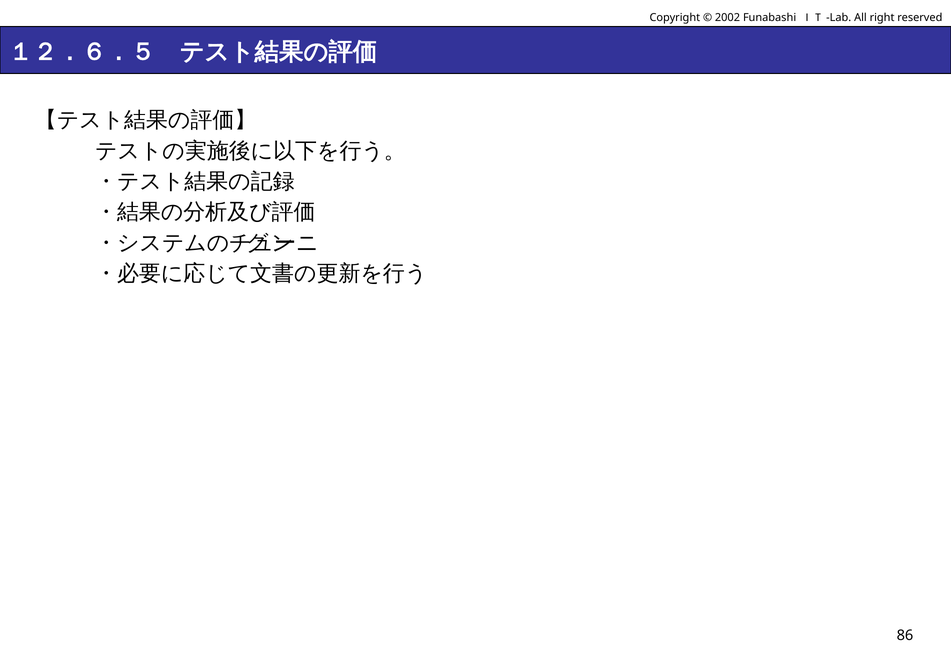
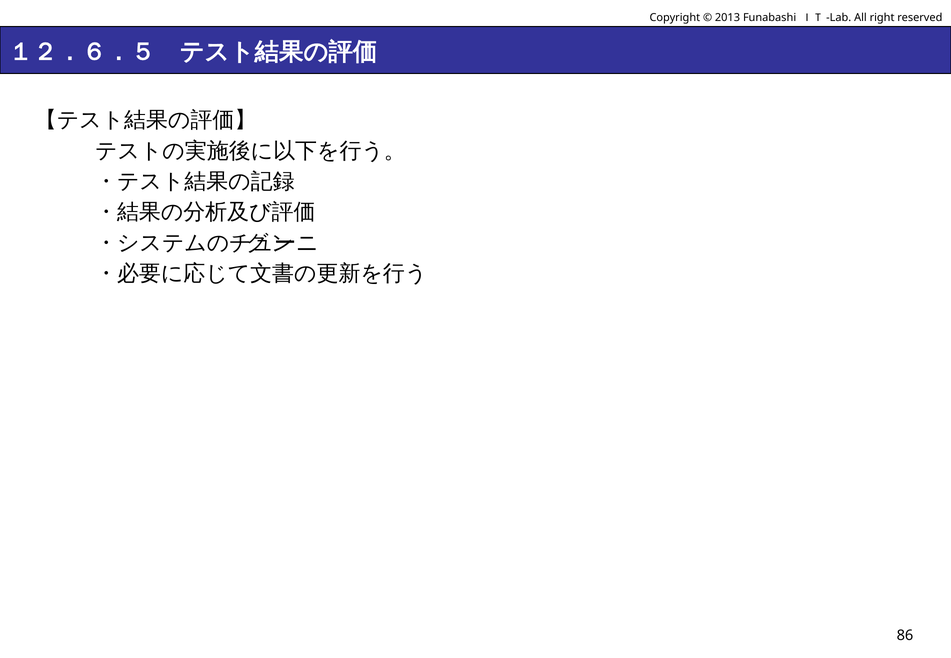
2002: 2002 -> 2013
